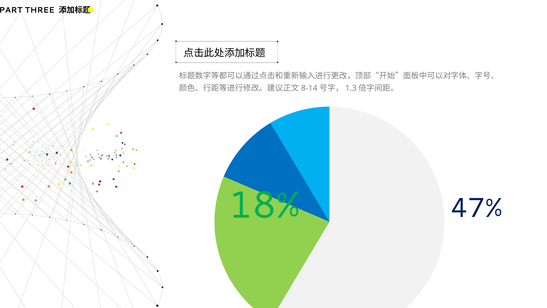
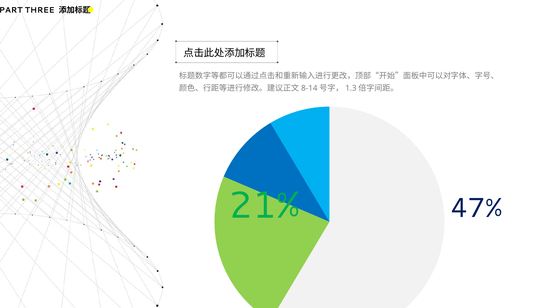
18%: 18% -> 21%
